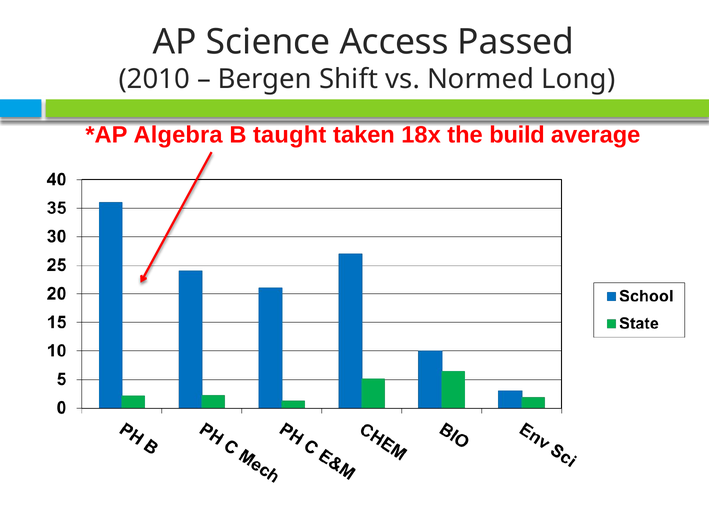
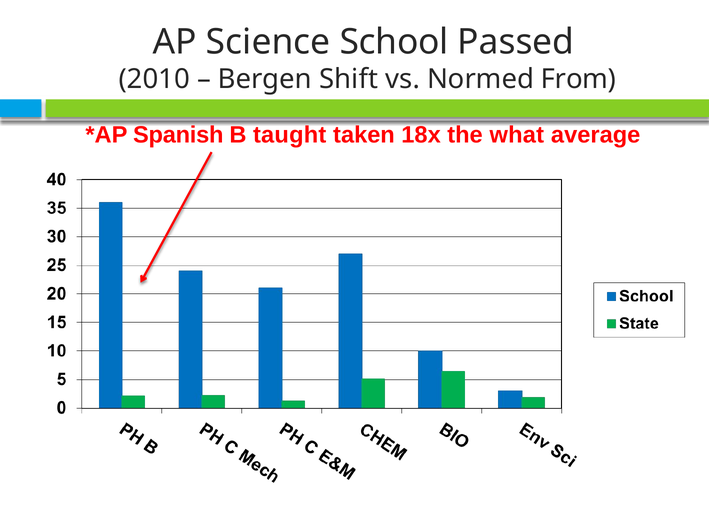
Access: Access -> School
Long: Long -> From
Algebra: Algebra -> Spanish
build: build -> what
